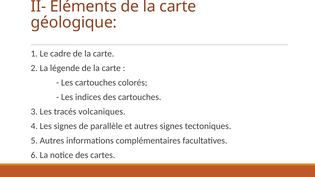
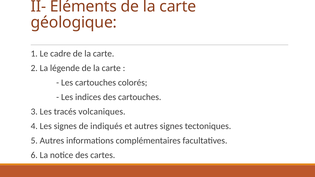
parallèle: parallèle -> indiqués
